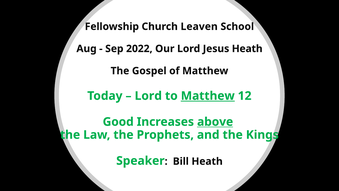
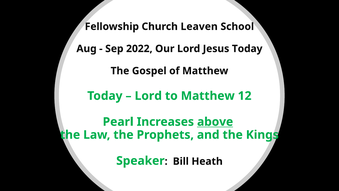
Jesus Heath: Heath -> Today
Matthew at (208, 96) underline: present -> none
Good: Good -> Pearl
